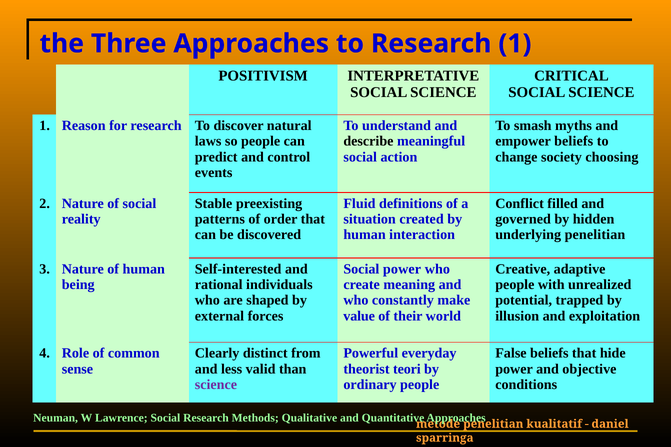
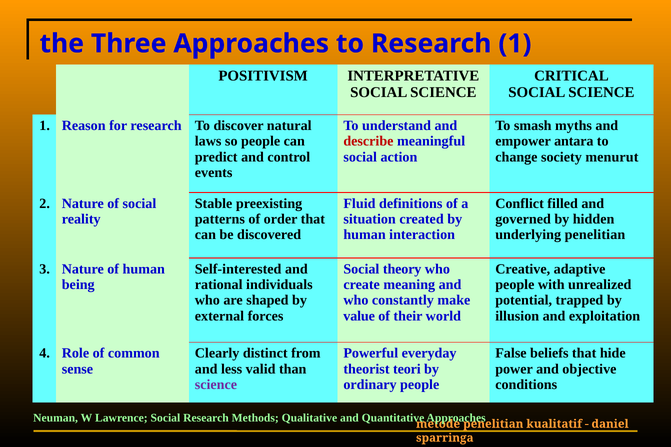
describe colour: black -> red
empower beliefs: beliefs -> antara
choosing: choosing -> menurut
Social power: power -> theory
